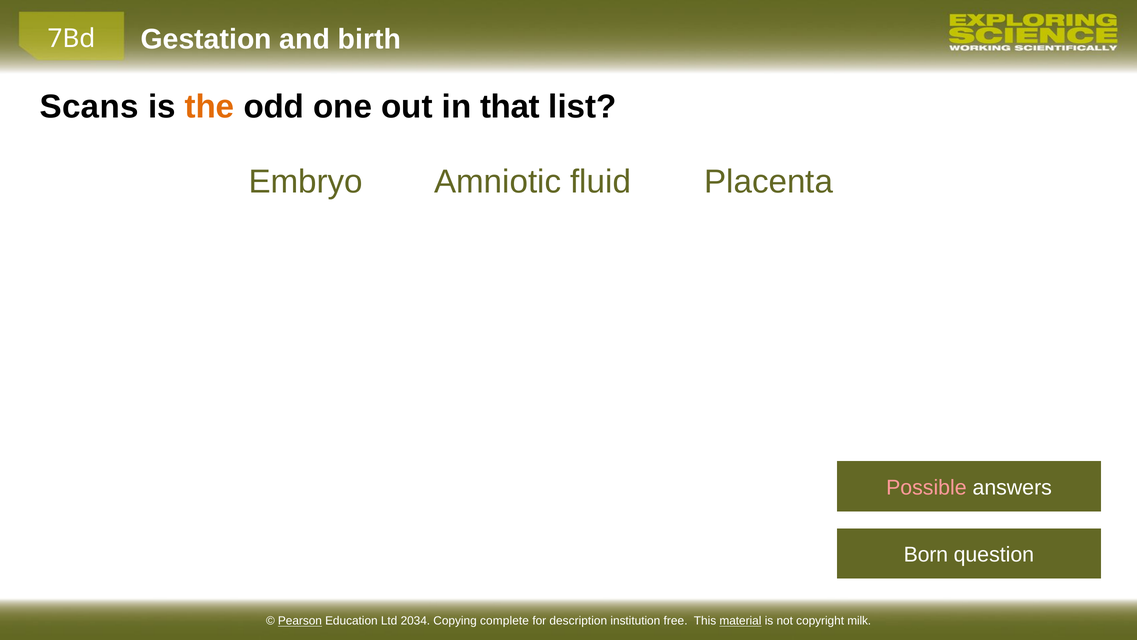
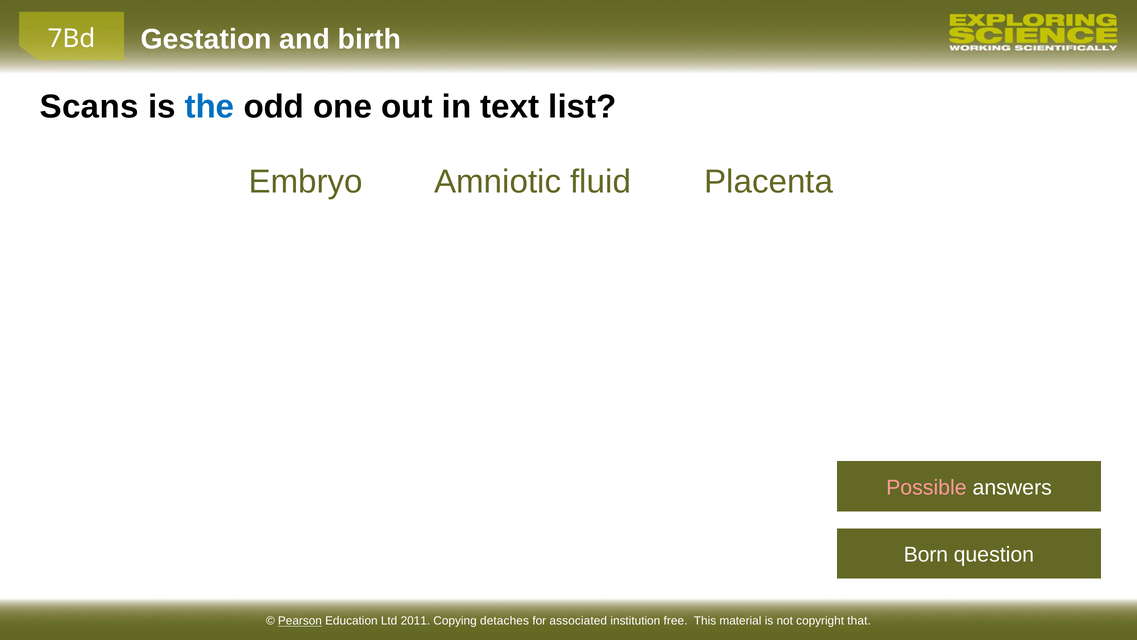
the colour: orange -> blue
that: that -> text
2034: 2034 -> 2011
complete: complete -> detaches
description: description -> associated
material underline: present -> none
milk: milk -> that
